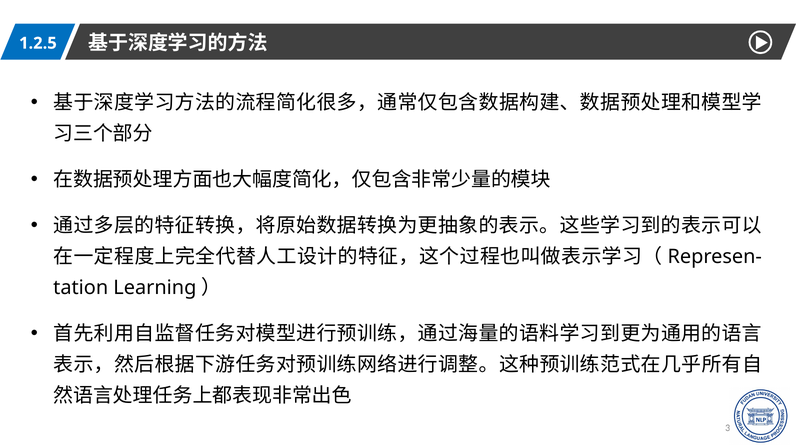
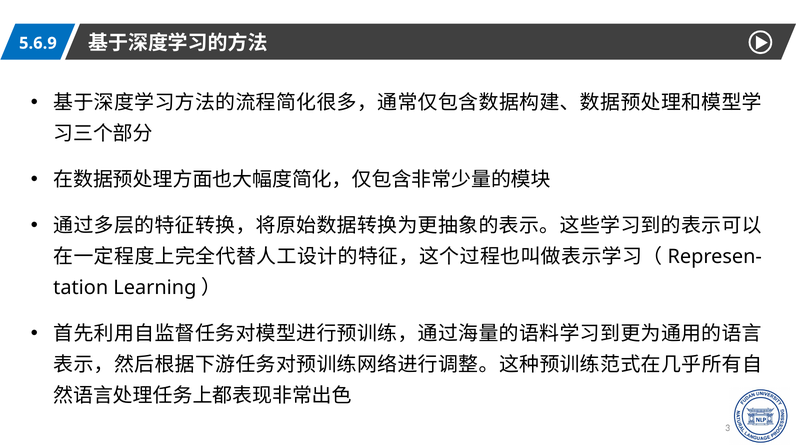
1.2.5: 1.2.5 -> 5.6.9
